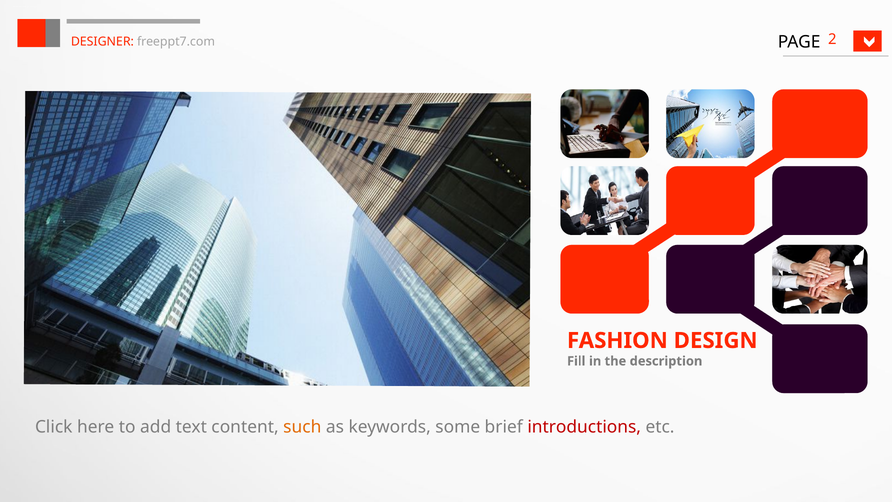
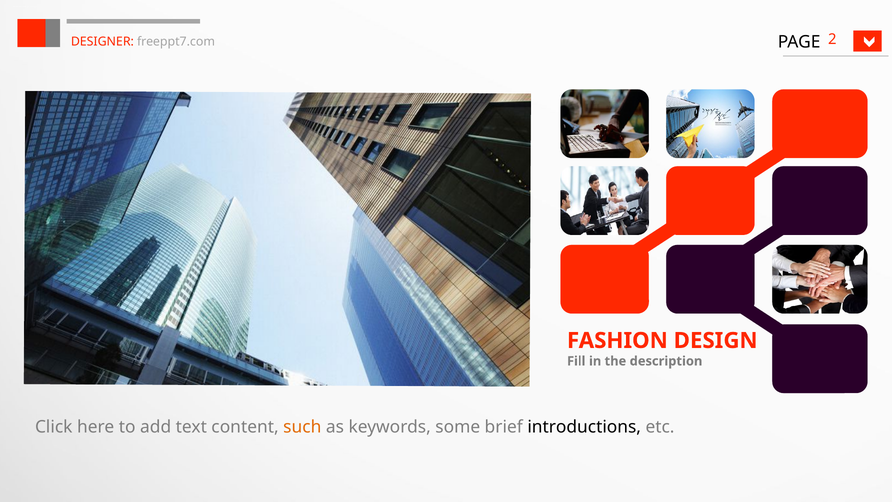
introductions colour: red -> black
